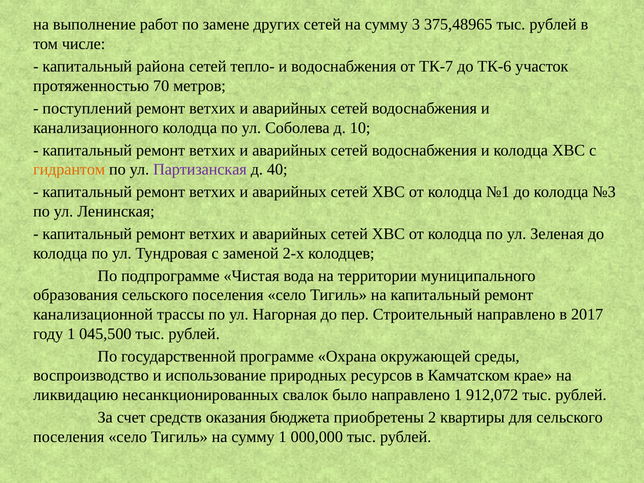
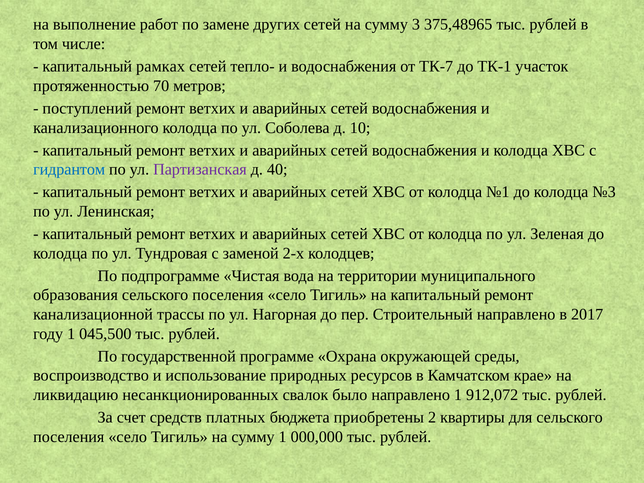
района: района -> рамках
ТК-6: ТК-6 -> ТК-1
гидрантом colour: orange -> blue
оказания: оказания -> платных
